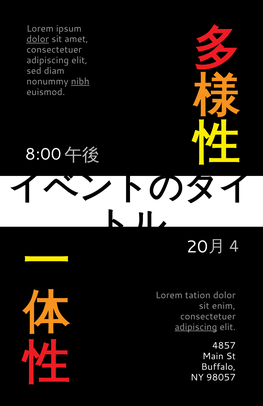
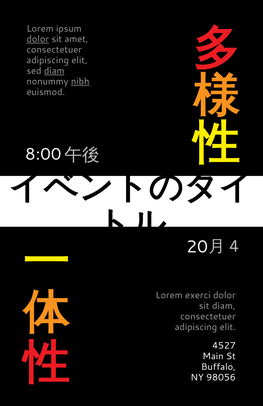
diam at (54, 71) underline: none -> present
tation: tation -> exerci
sit enim: enim -> diam
adipiscing at (196, 327) underline: present -> none
4857: 4857 -> 4527
98057: 98057 -> 98056
